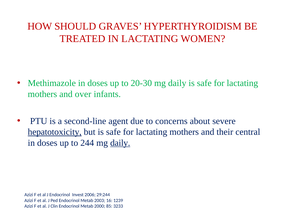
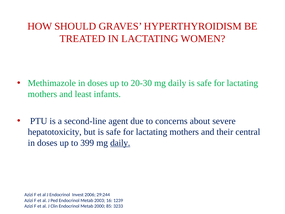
over: over -> least
hepatotoxicity underline: present -> none
244: 244 -> 399
